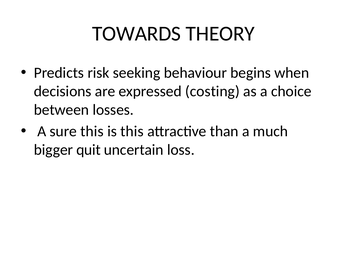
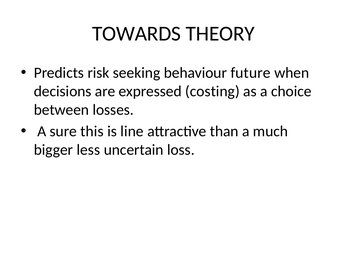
begins: begins -> future
is this: this -> line
quit: quit -> less
